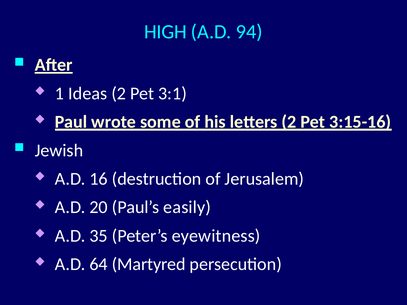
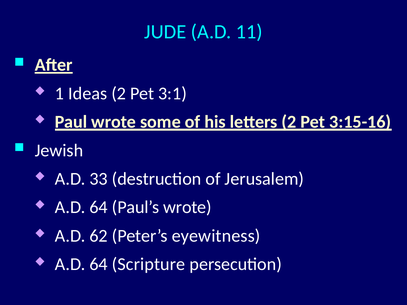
HIGH: HIGH -> JUDE
94: 94 -> 11
16: 16 -> 33
20 at (99, 207): 20 -> 64
Paul’s easily: easily -> wrote
35: 35 -> 62
Martyred: Martyred -> Scripture
